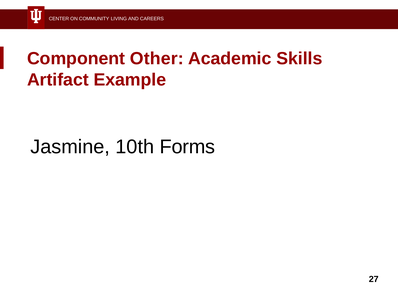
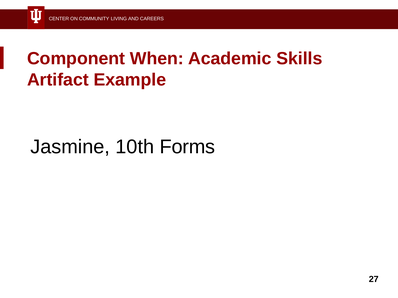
Other: Other -> When
